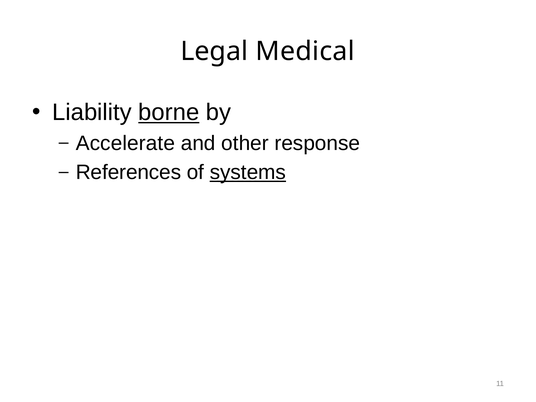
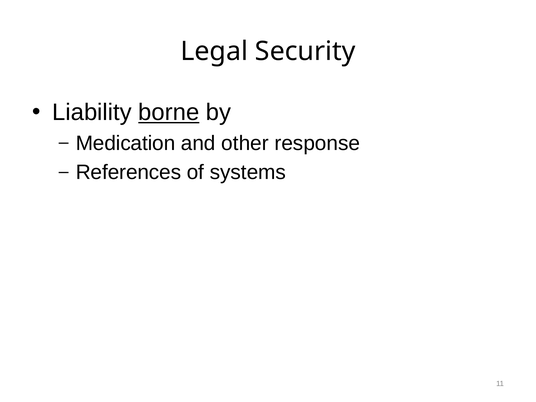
Medical: Medical -> Security
Accelerate: Accelerate -> Medication
systems underline: present -> none
